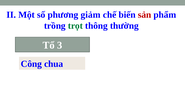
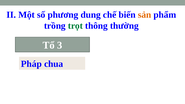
giảm: giảm -> dung
sản colour: red -> orange
Công: Công -> Pháp
